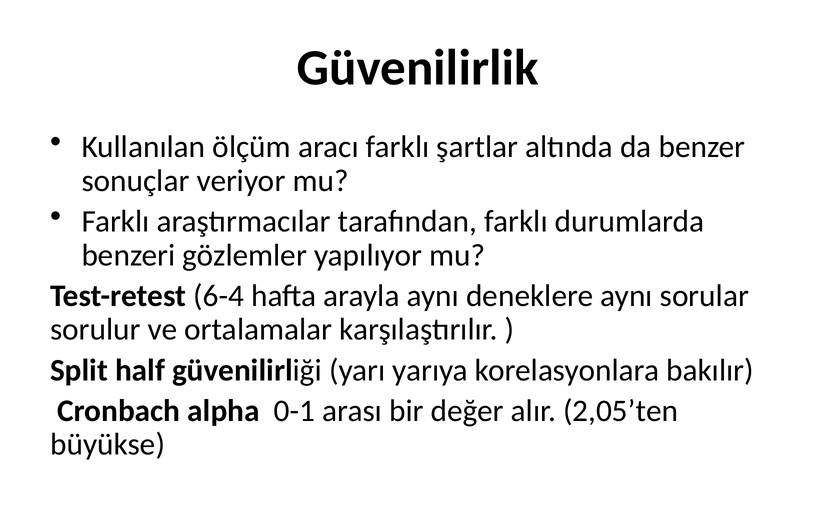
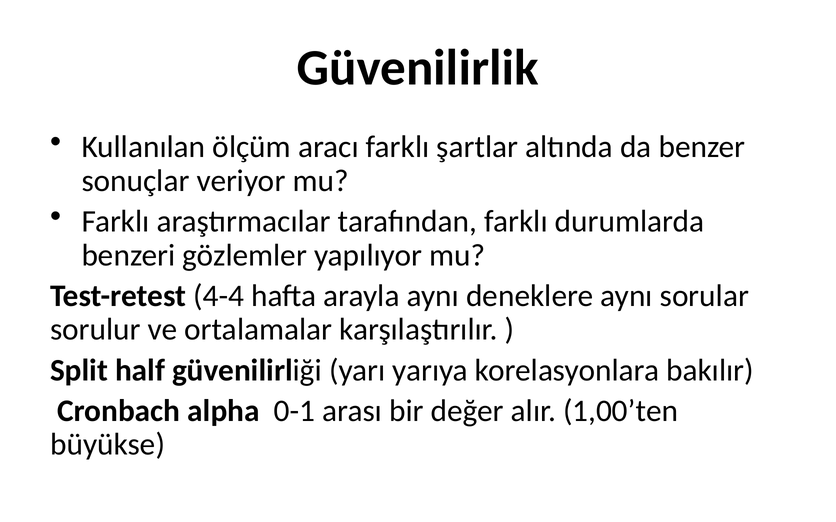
6-4: 6-4 -> 4-4
2,05’ten: 2,05’ten -> 1,00’ten
